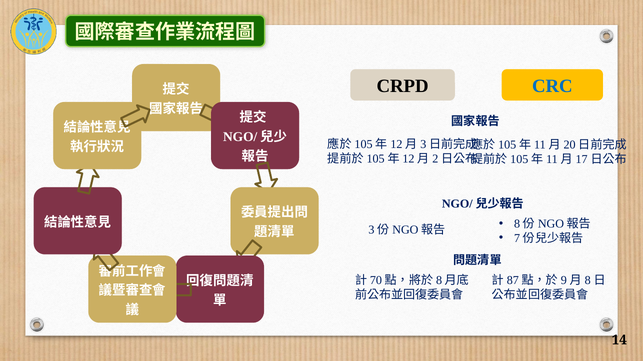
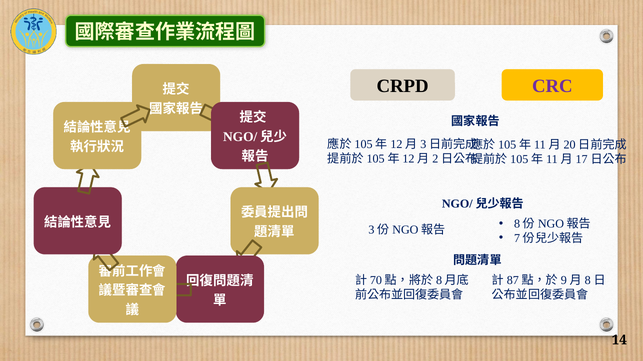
CRC colour: blue -> purple
